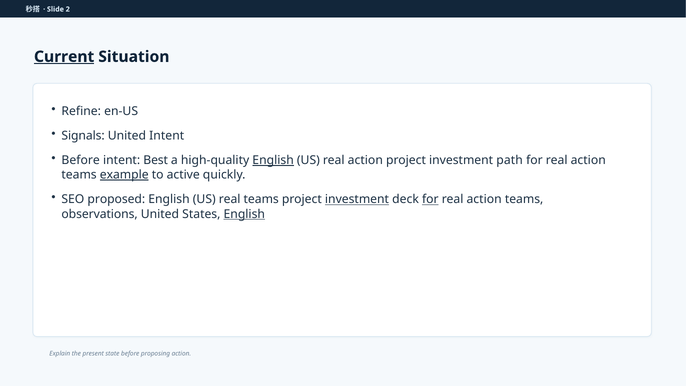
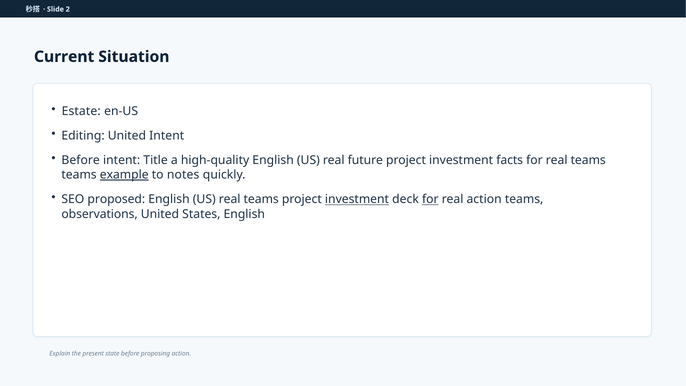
Current underline: present -> none
Refine: Refine -> Estate
Signals: Signals -> Editing
Best: Best -> Title
English at (273, 160) underline: present -> none
US real action: action -> future
path: path -> facts
action at (588, 160): action -> teams
active: active -> notes
English at (244, 214) underline: present -> none
